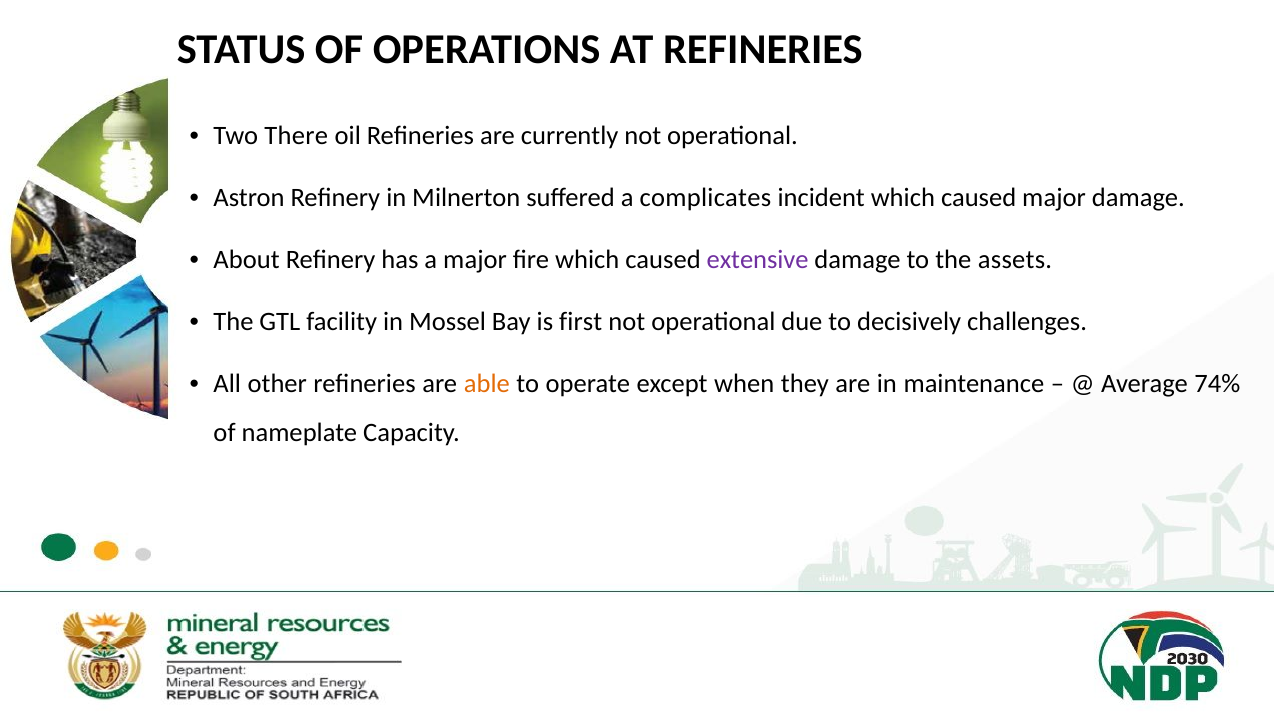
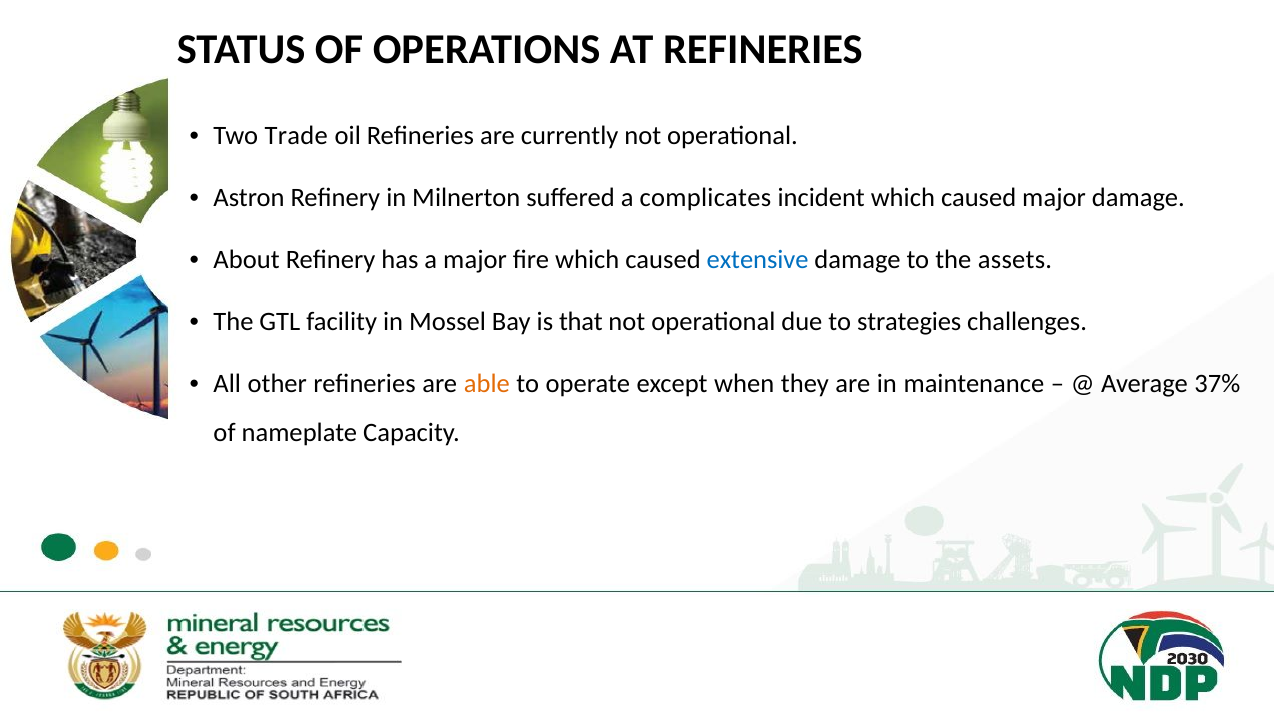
There: There -> Trade
extensive colour: purple -> blue
first: first -> that
decisively: decisively -> strategies
74%: 74% -> 37%
